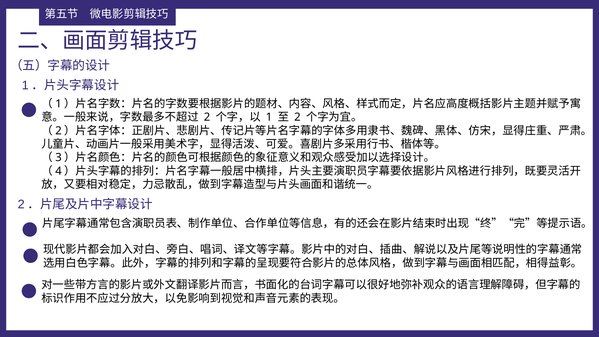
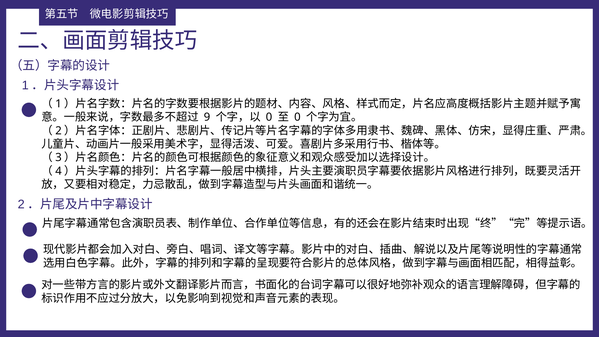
2 at (207, 117): 2 -> 9
1 at (269, 117): 1 -> 0
2 at (297, 117): 2 -> 0
